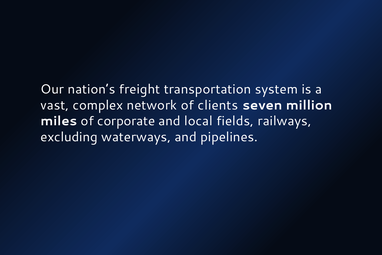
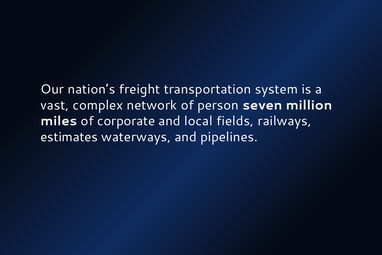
clients: clients -> person
excluding: excluding -> estimates
